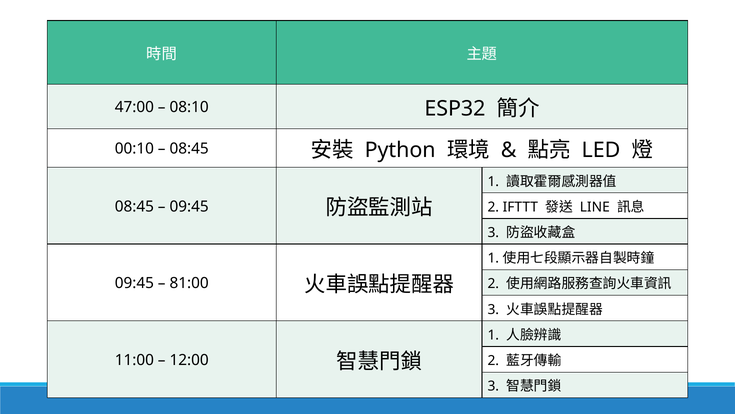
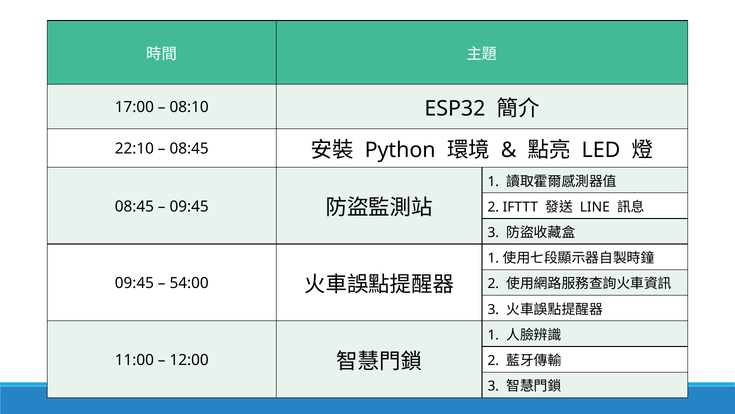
47:00: 47:00 -> 17:00
00:10: 00:10 -> 22:10
81:00: 81:00 -> 54:00
